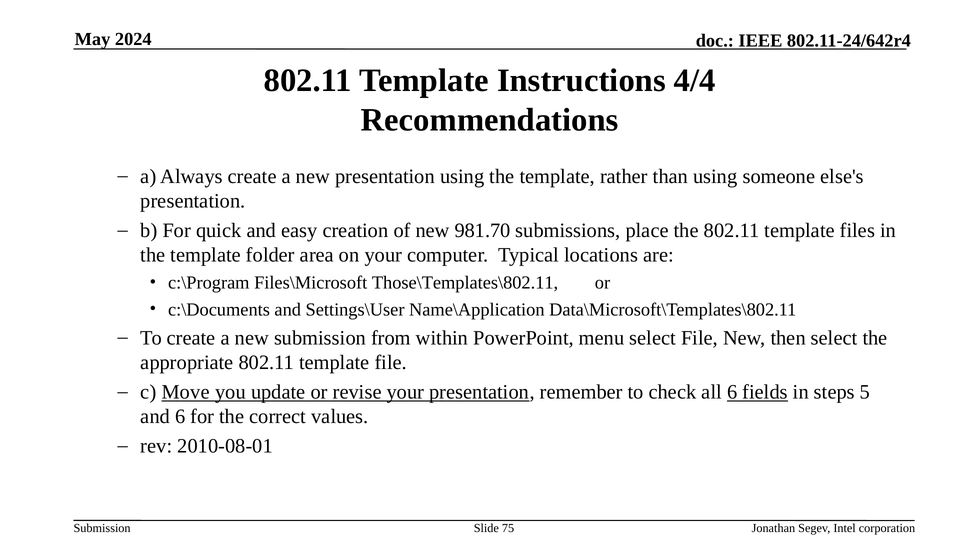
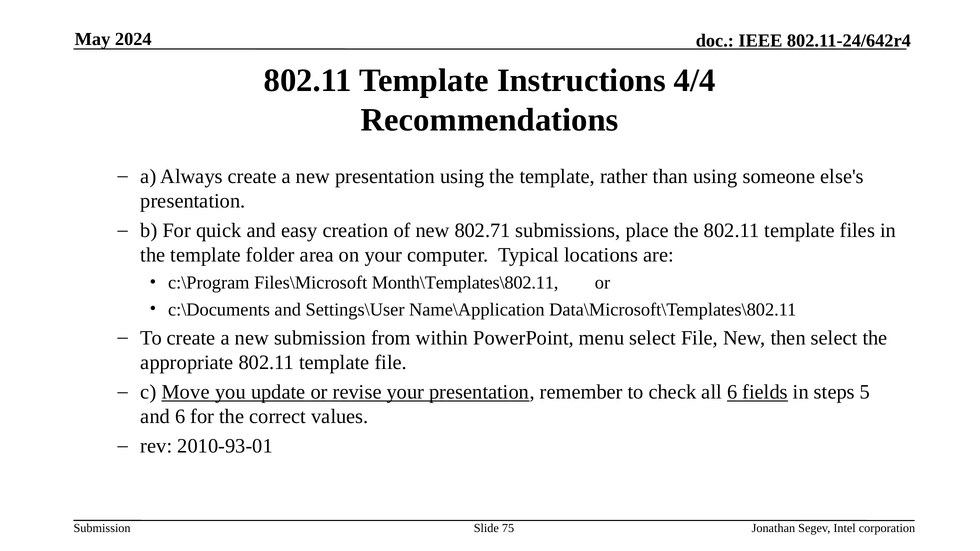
981.70: 981.70 -> 802.71
Those\Templates\802.11: Those\Templates\802.11 -> Month\Templates\802.11
2010-08-01: 2010-08-01 -> 2010-93-01
